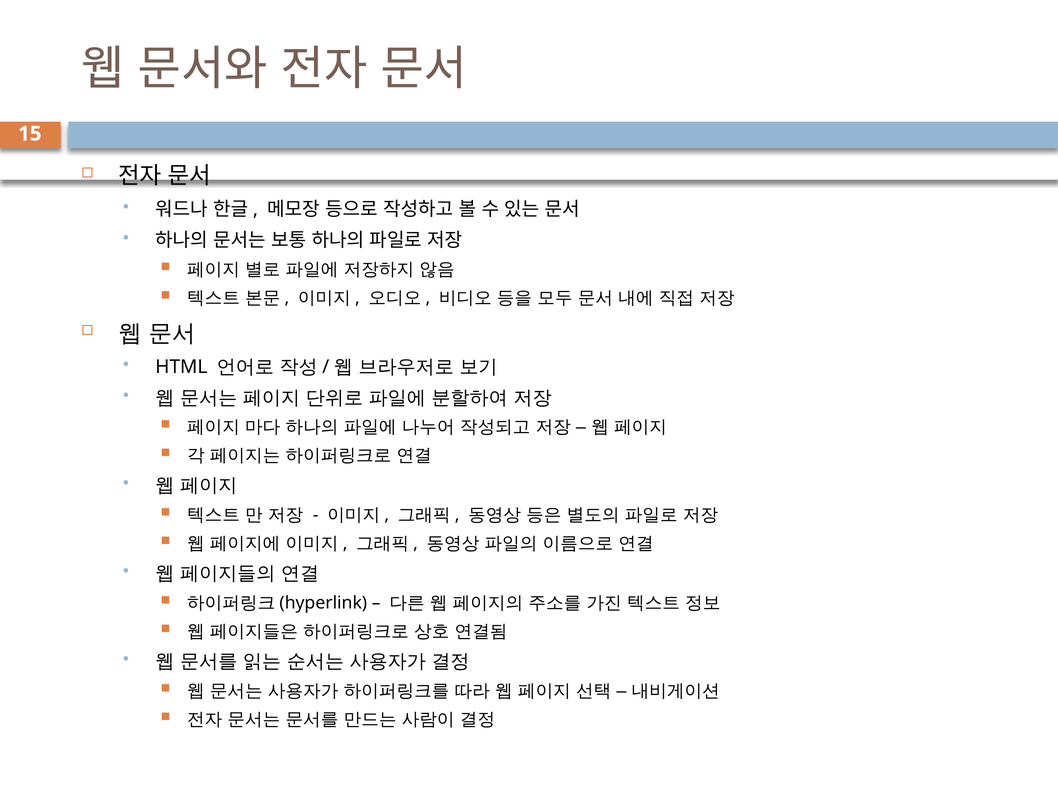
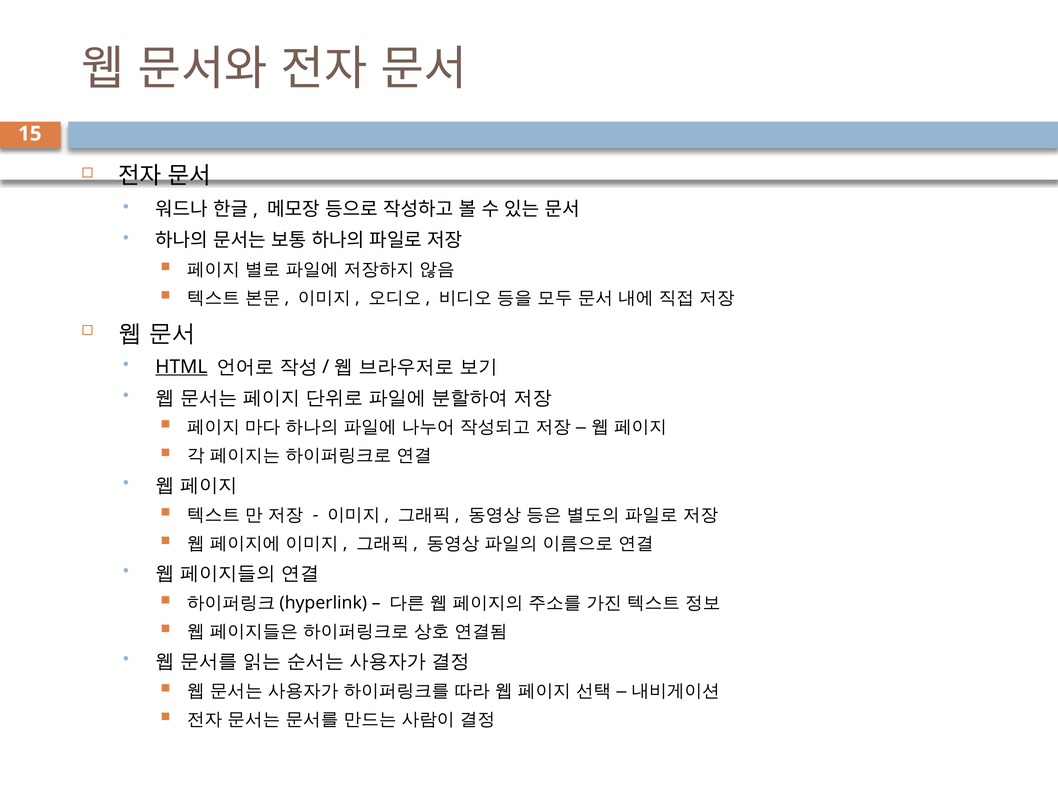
HTML underline: none -> present
